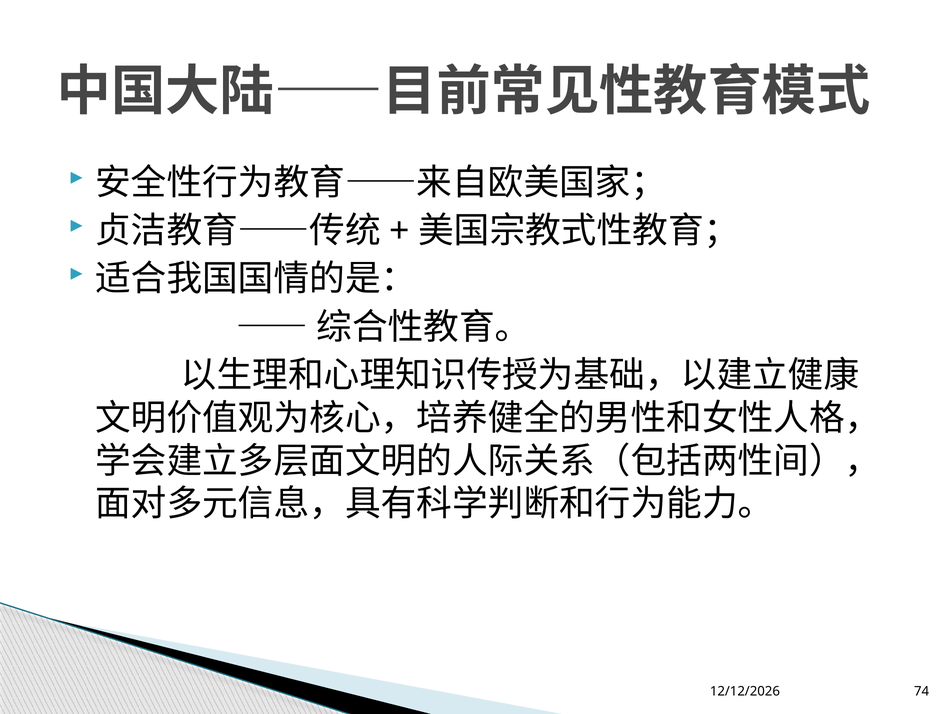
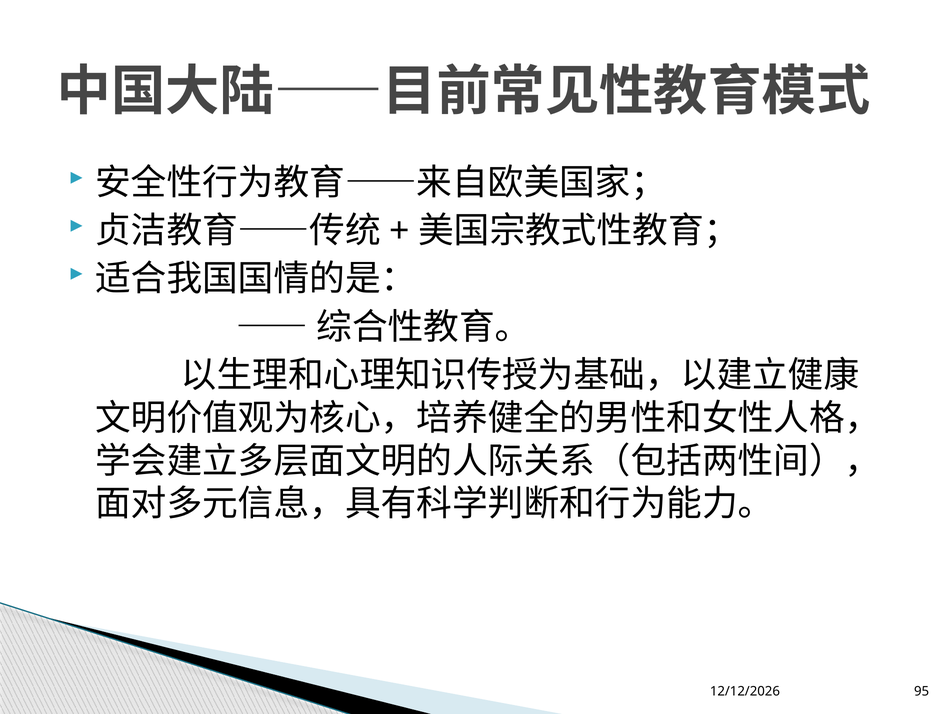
74: 74 -> 95
